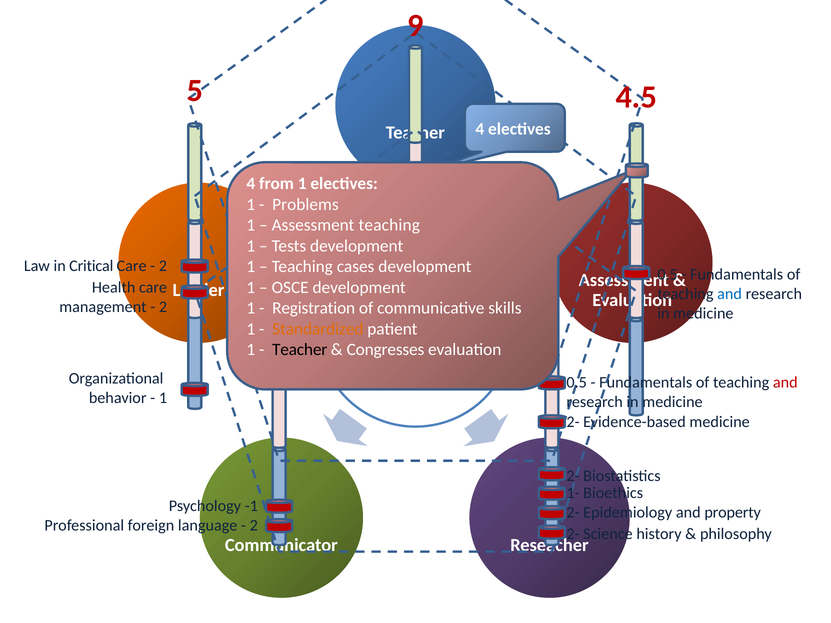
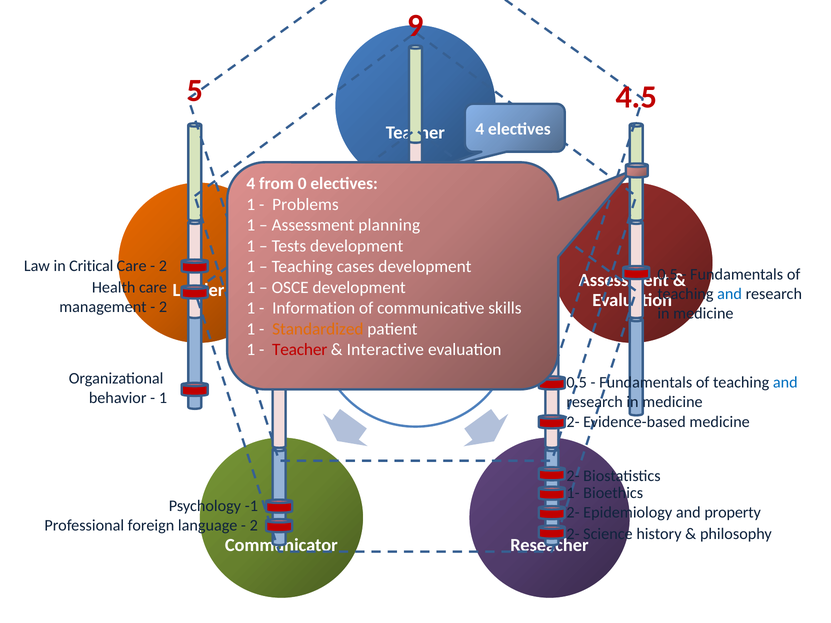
from 1: 1 -> 0
teaching at (389, 225): teaching -> planning
Registration: Registration -> Information
Teacher at (300, 350) colour: black -> red
Congresses: Congresses -> Interactive
and at (785, 383) colour: red -> blue
